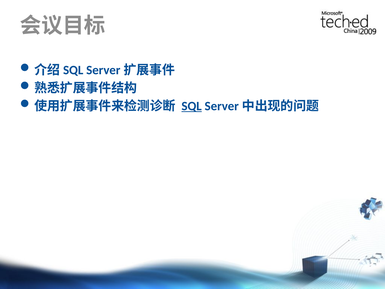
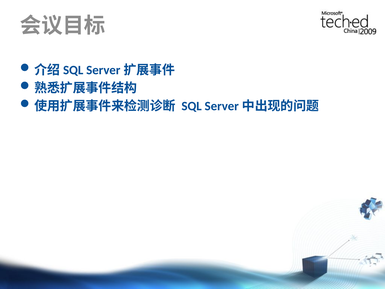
SQL underline: present -> none
